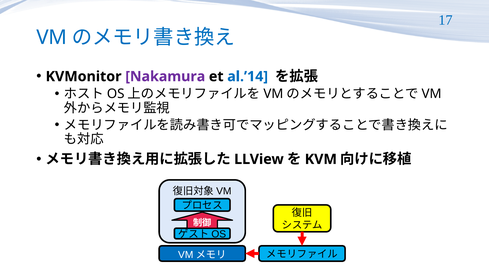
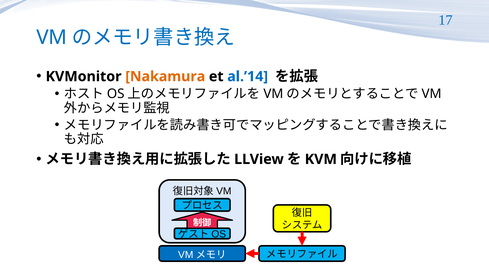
Nakamura colour: purple -> orange
